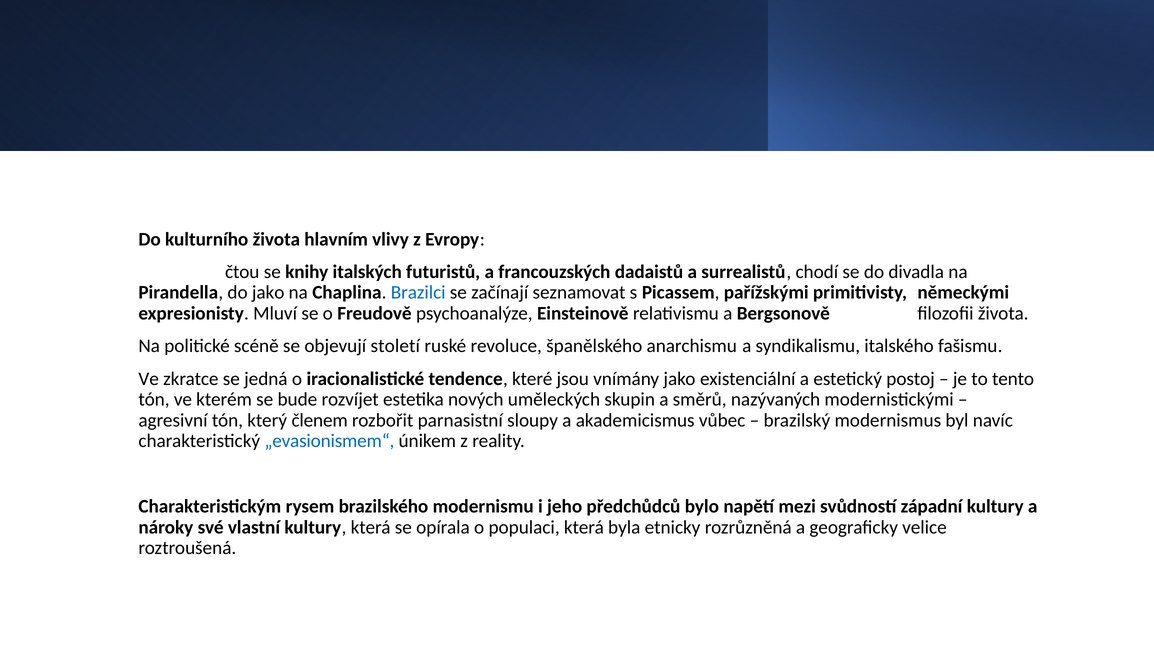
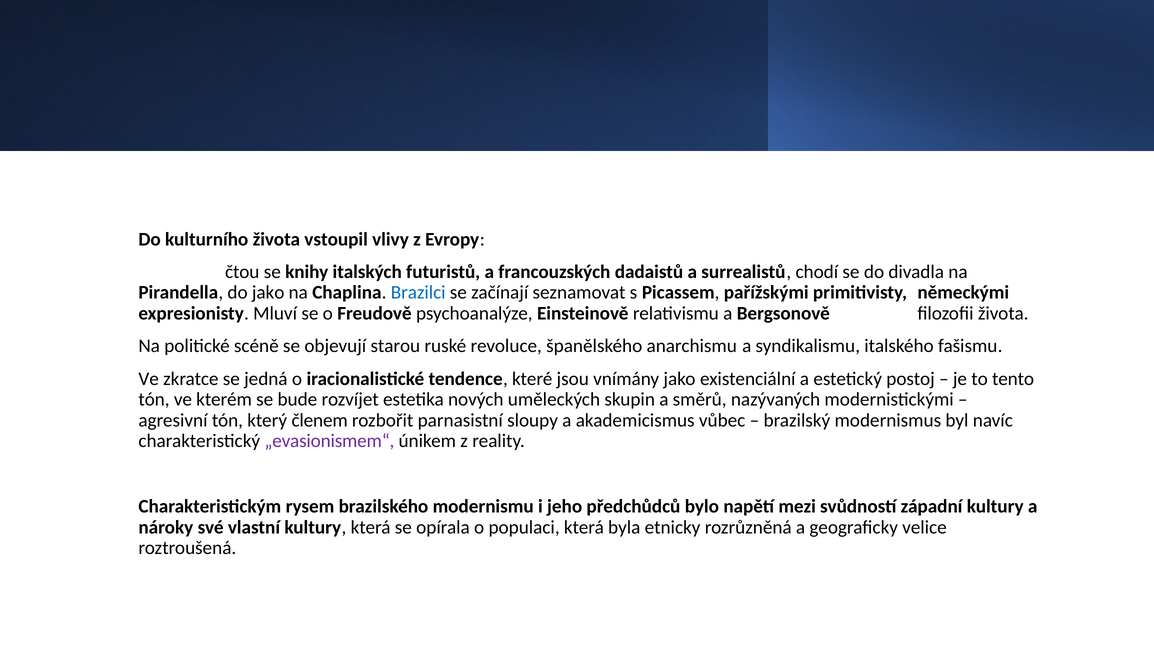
hlavním: hlavním -> vstoupil
století: století -> starou
„evasionismem“ colour: blue -> purple
